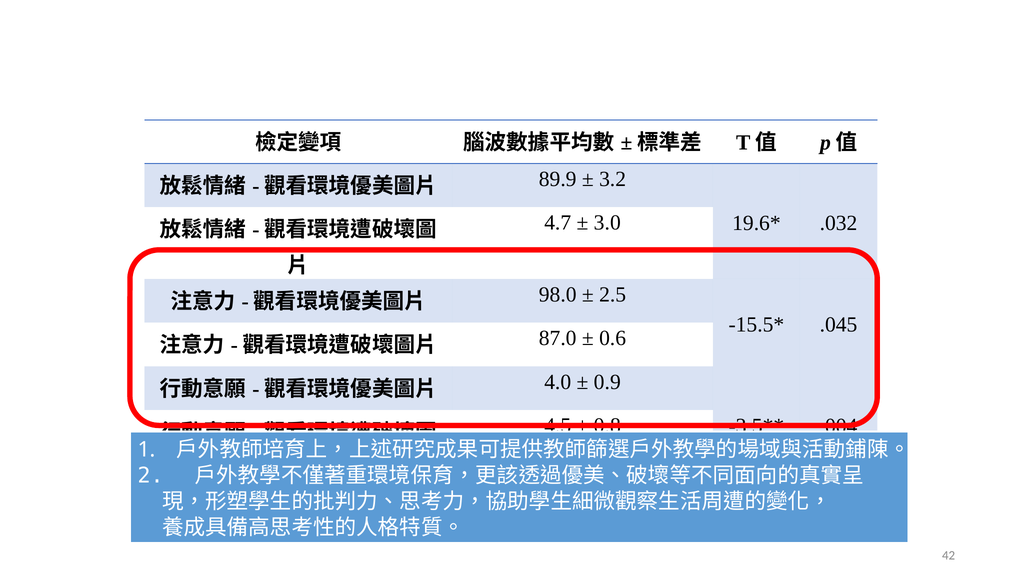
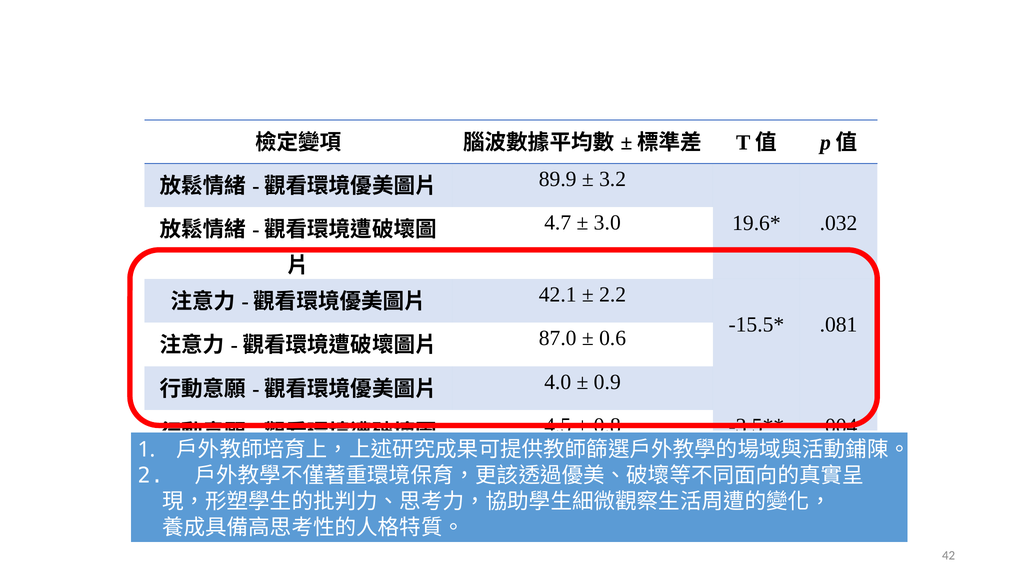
98.0: 98.0 -> 42.1
2.5: 2.5 -> 2.2
.045: .045 -> .081
